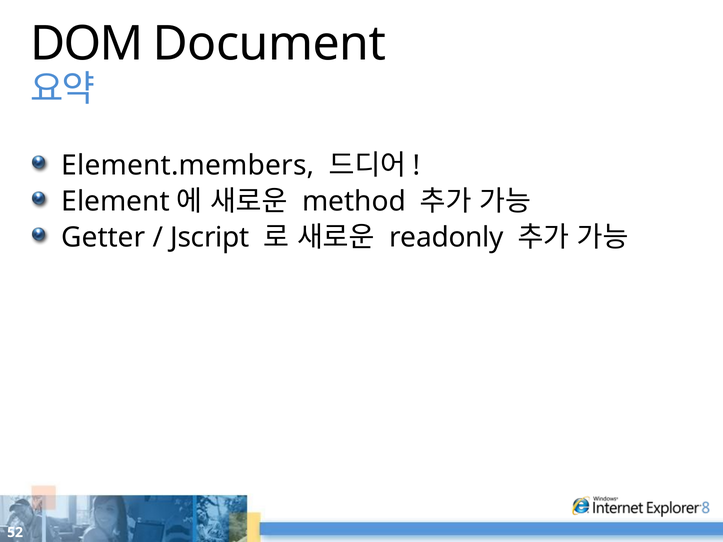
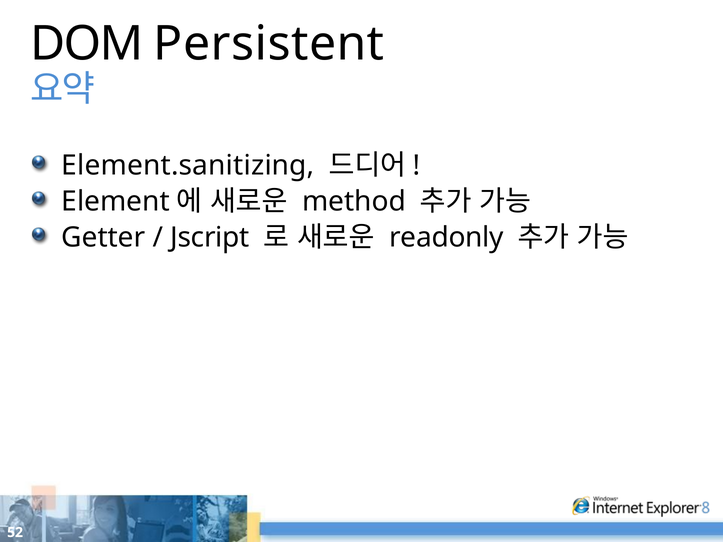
Document: Document -> Persistent
Element.members: Element.members -> Element.sanitizing
